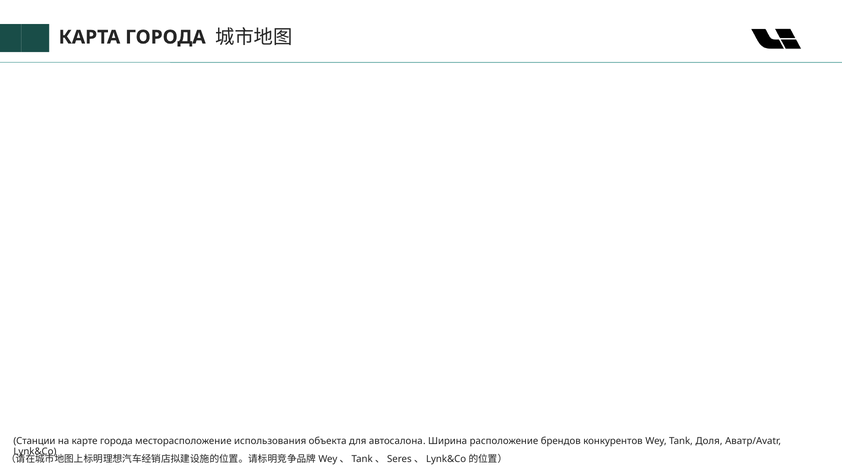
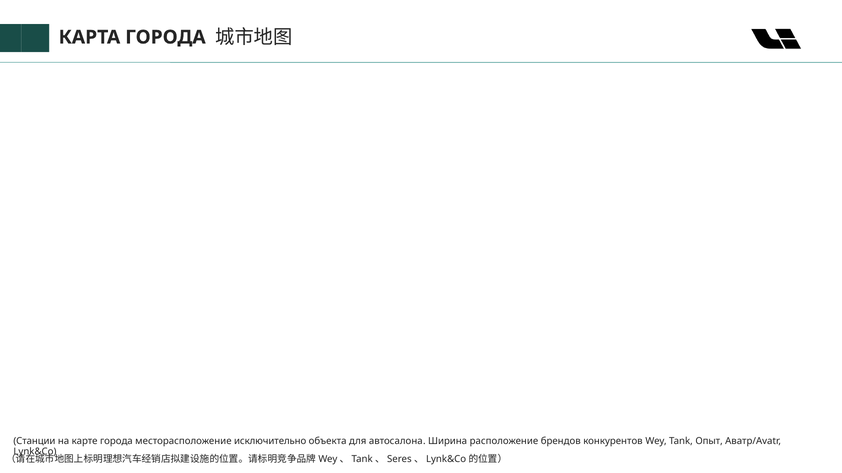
использования: использования -> исключительно
Доля: Доля -> Опыт
